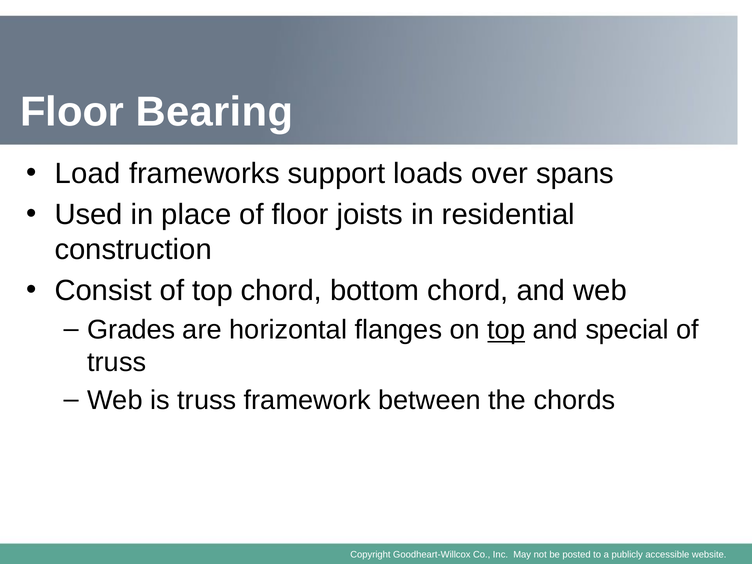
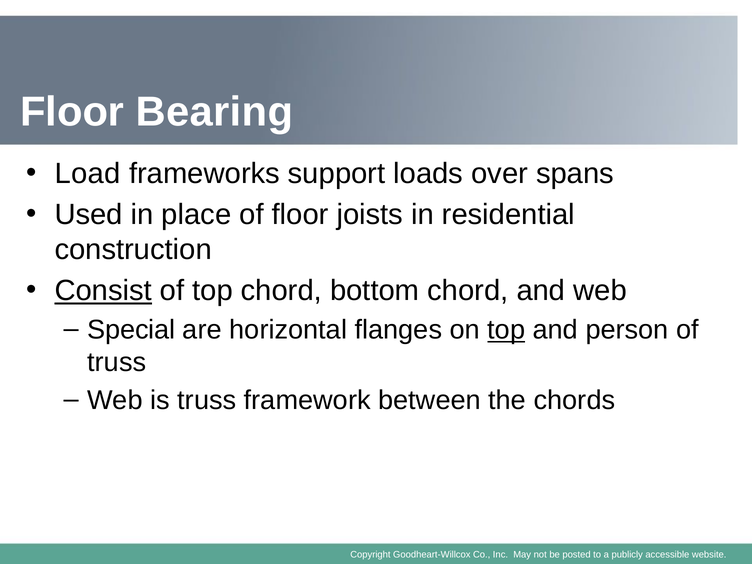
Consist underline: none -> present
Grades: Grades -> Special
special: special -> person
